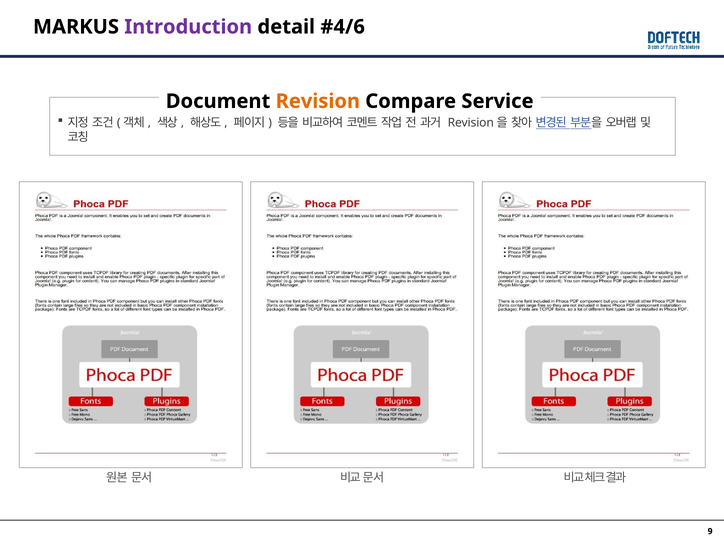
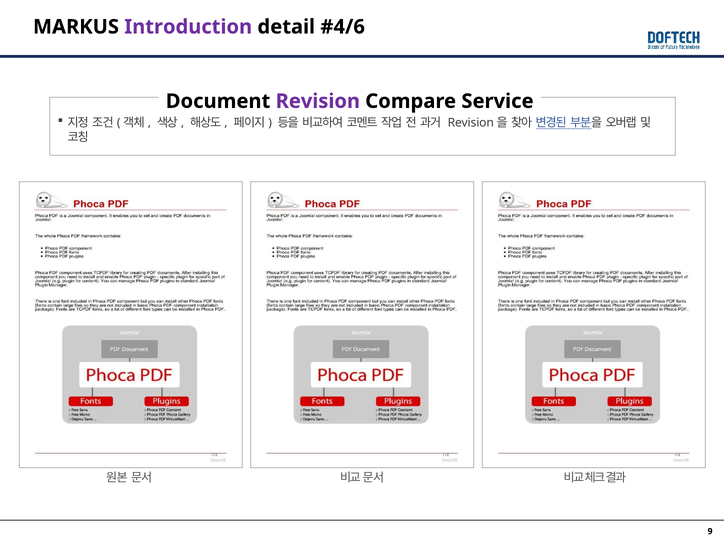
Revision colour: orange -> purple
